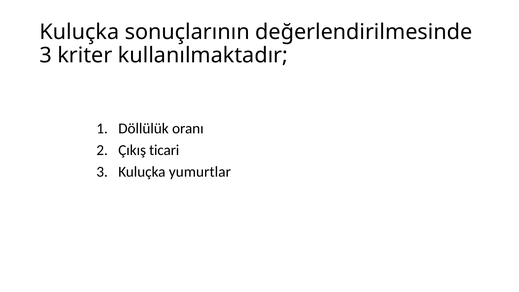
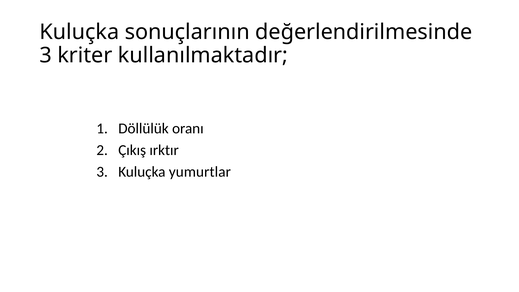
ticari: ticari -> ırktır
